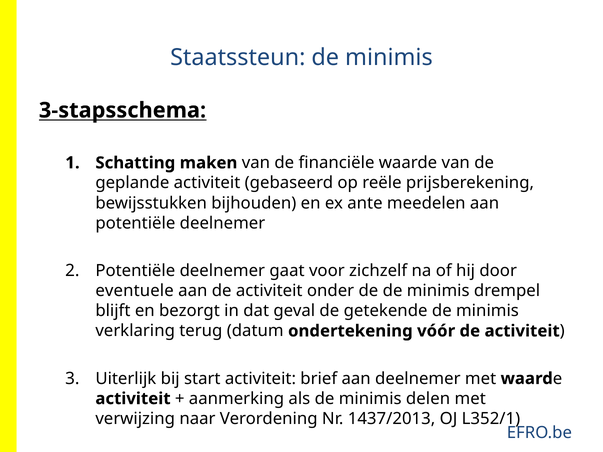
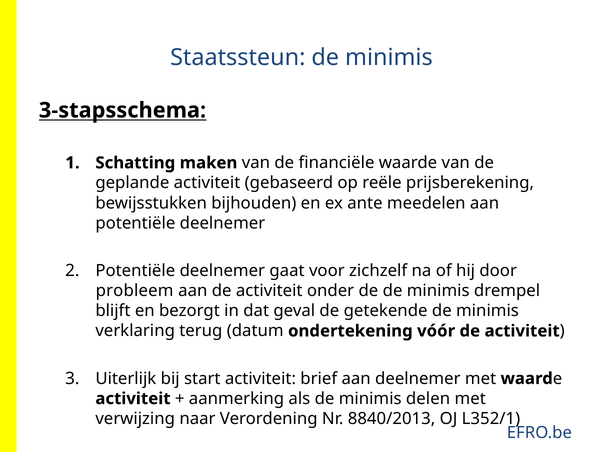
eventuele: eventuele -> probleem
1437/2013: 1437/2013 -> 8840/2013
